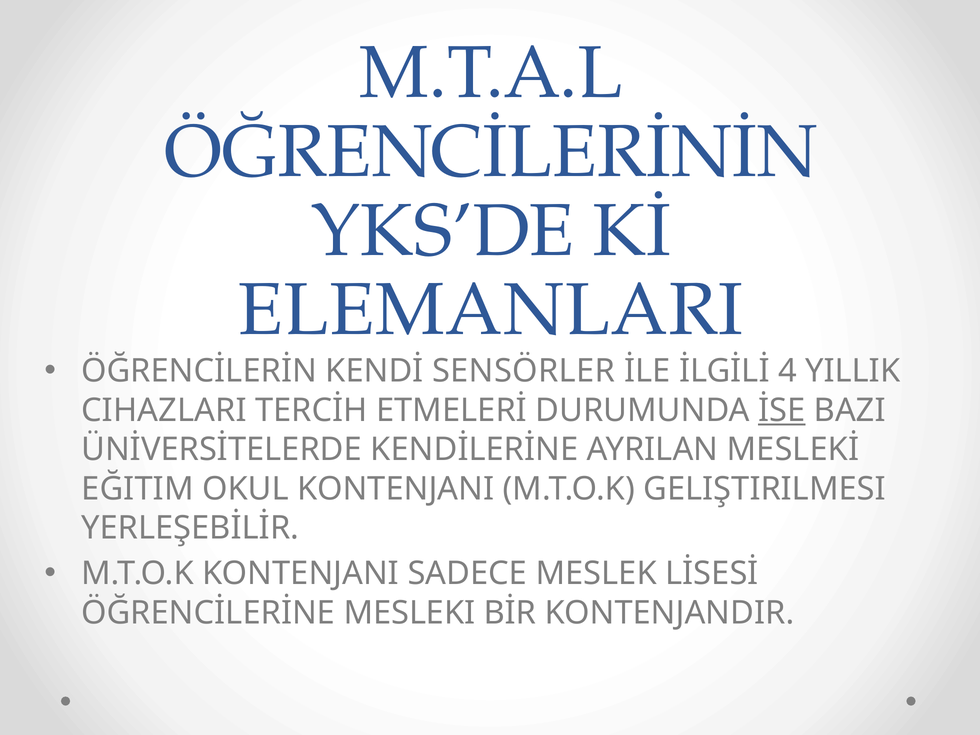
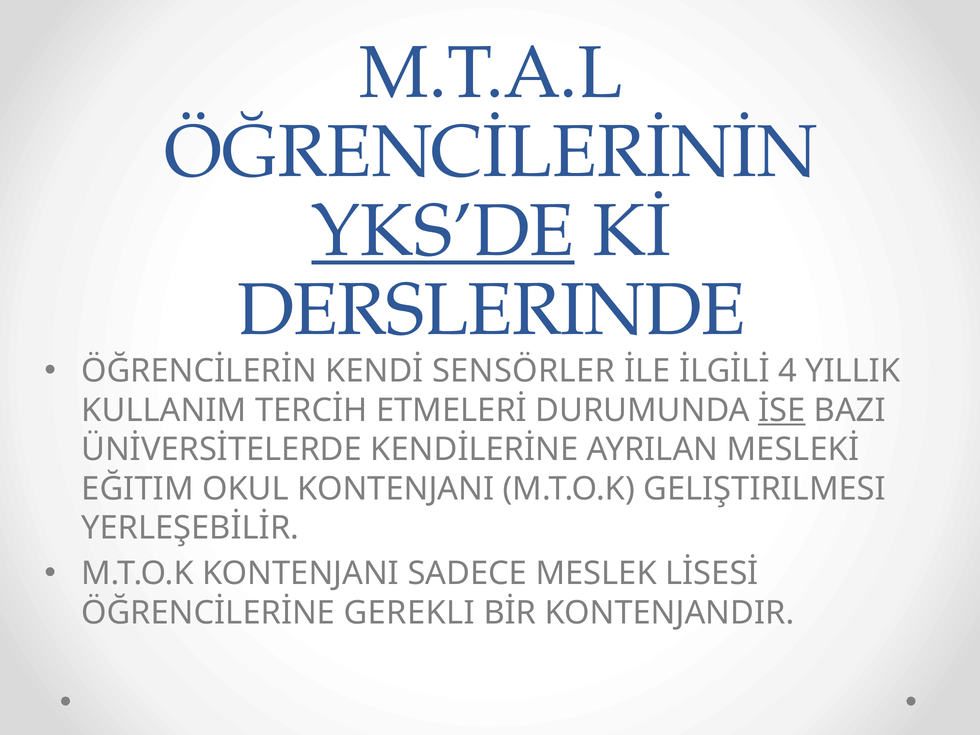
YKS’DE underline: none -> present
ELEMANLARI: ELEMANLARI -> DERSLERINDE
CIHAZLARI: CIHAZLARI -> KULLANIM
MESLEKI: MESLEKI -> GEREKLI
